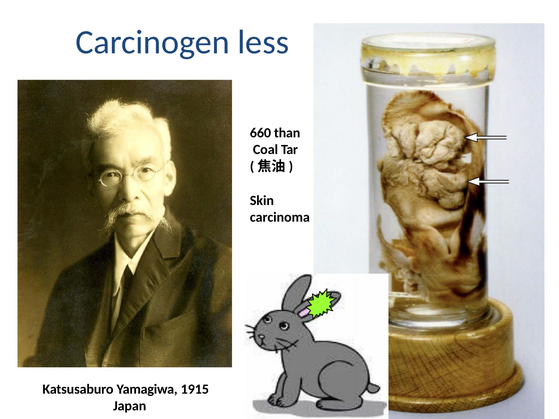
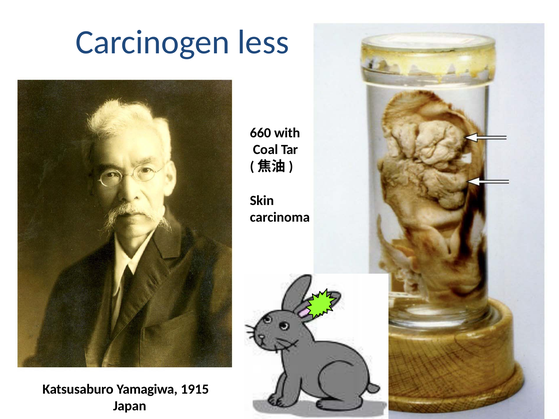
than: than -> with
